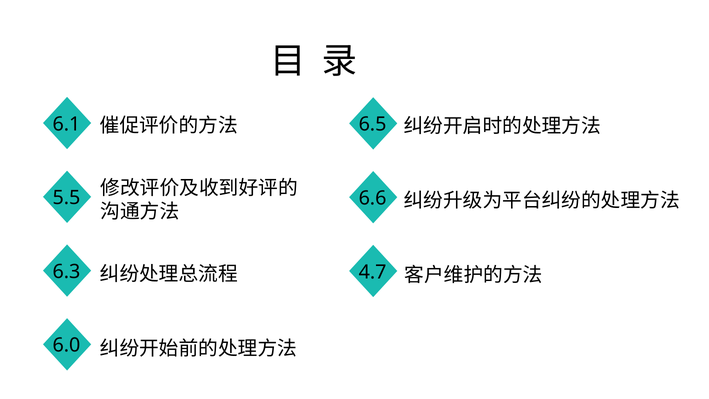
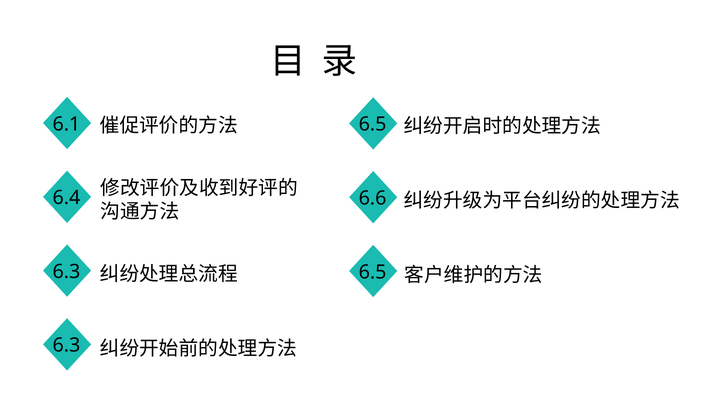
5.5: 5.5 -> 6.4
4.7 at (373, 272): 4.7 -> 6.5
6.0 at (66, 345): 6.0 -> 6.3
